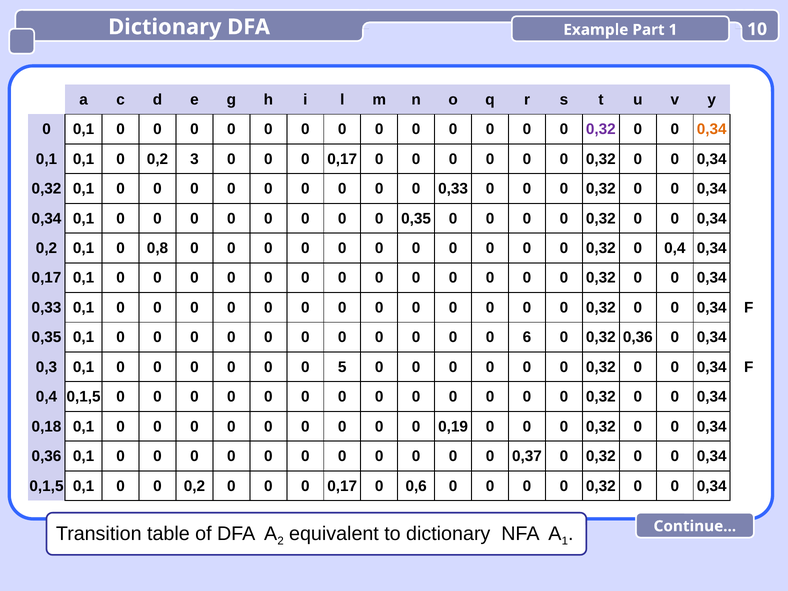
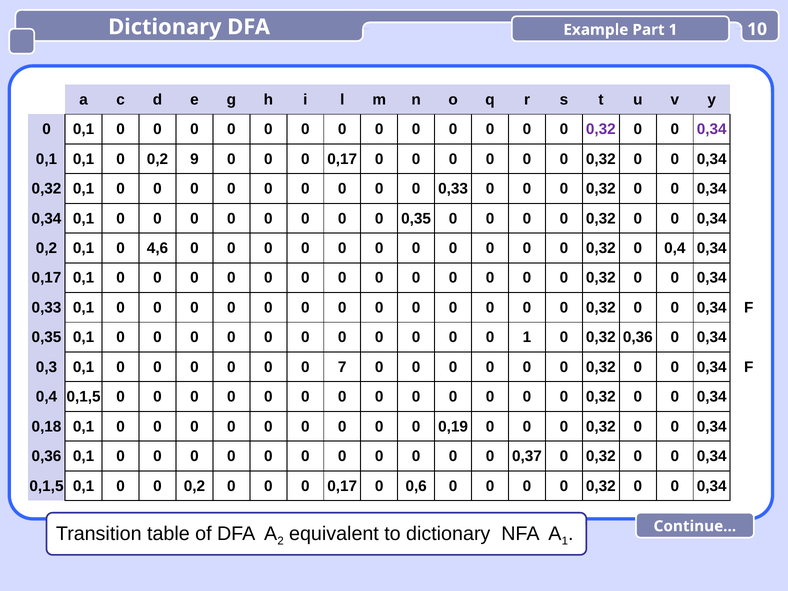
0,34 at (712, 129) colour: orange -> purple
3: 3 -> 9
0,8: 0,8 -> 4,6
0 6: 6 -> 1
5: 5 -> 7
